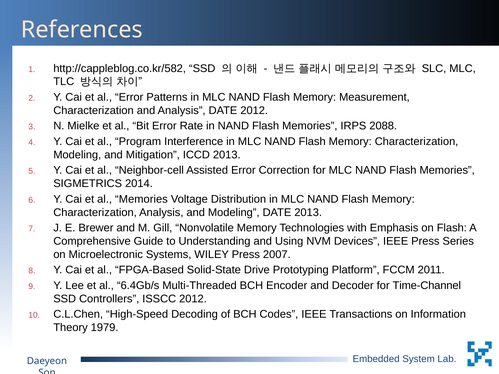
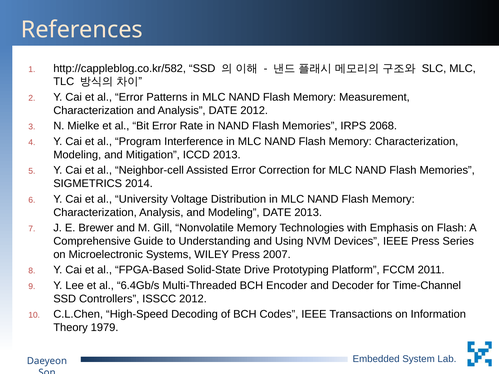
2088: 2088 -> 2068
al Memories: Memories -> University
